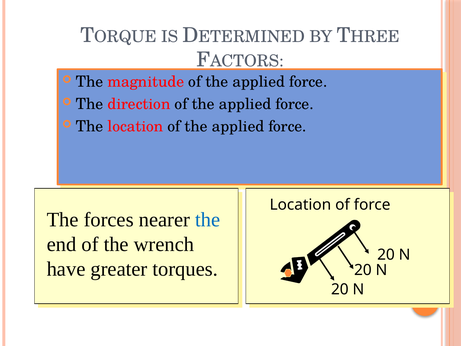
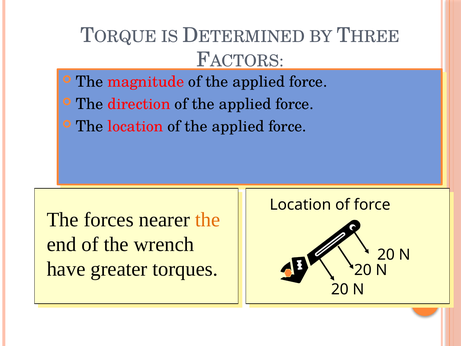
the at (208, 220) colour: blue -> orange
